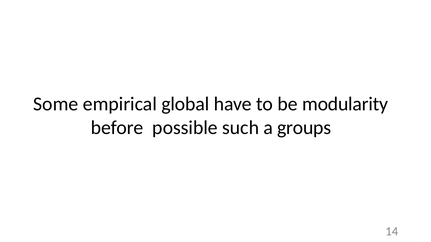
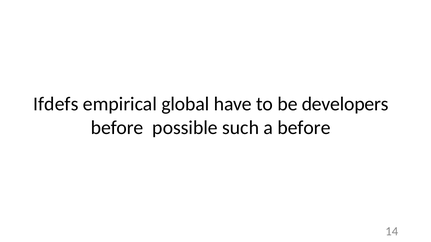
Some: Some -> Ifdefs
modularity: modularity -> developers
a groups: groups -> before
